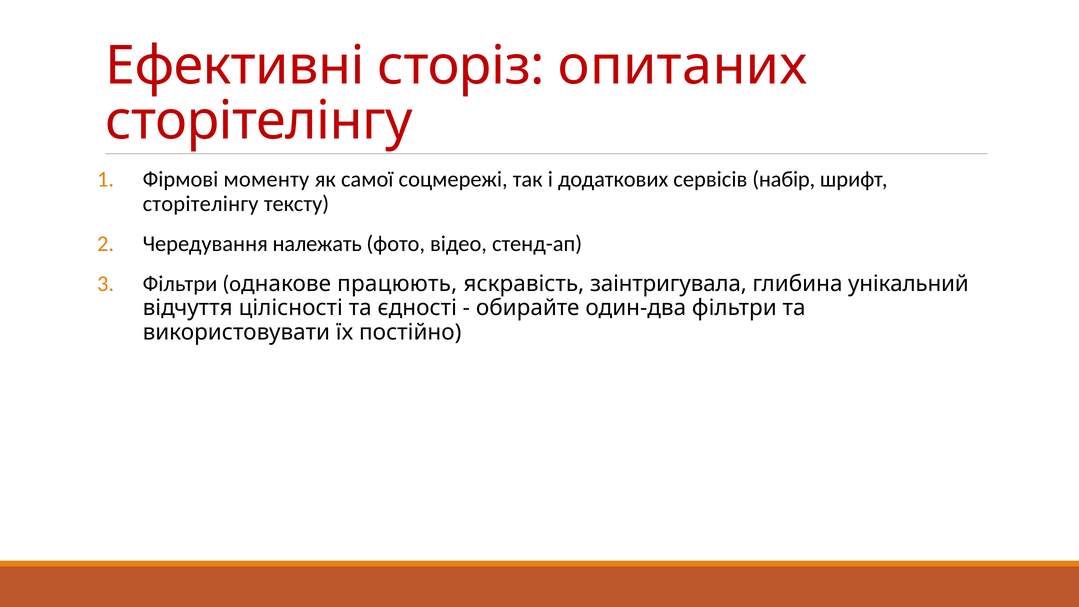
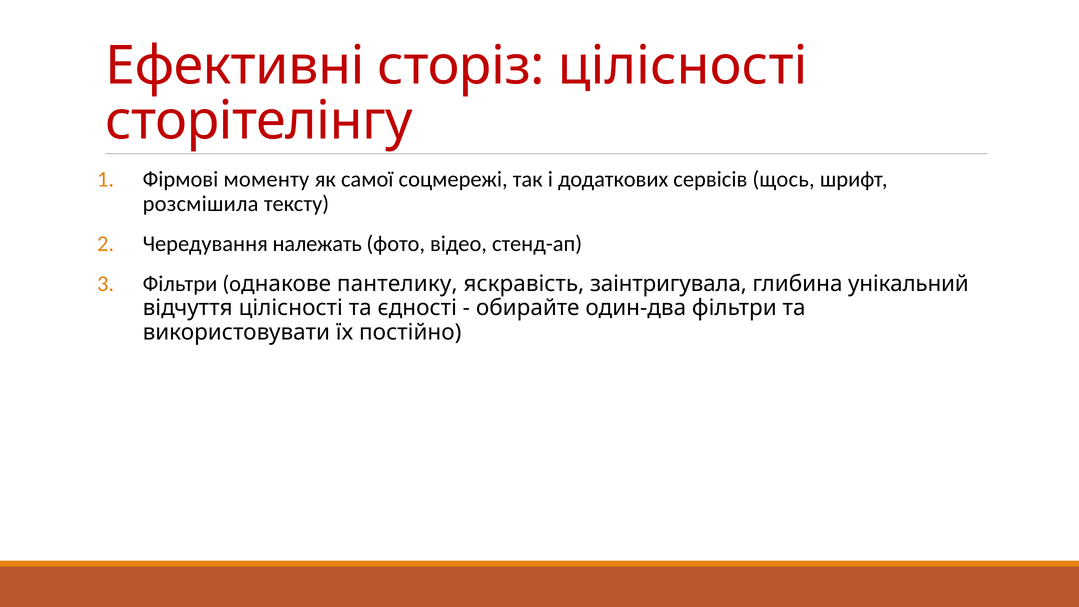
сторіз опитаних: опитаних -> цілісності
набір: набір -> щось
сторітелінгу at (201, 204): сторітелінгу -> розсмішила
працюють: працюють -> пантелику
